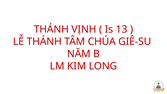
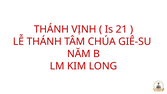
13: 13 -> 21
